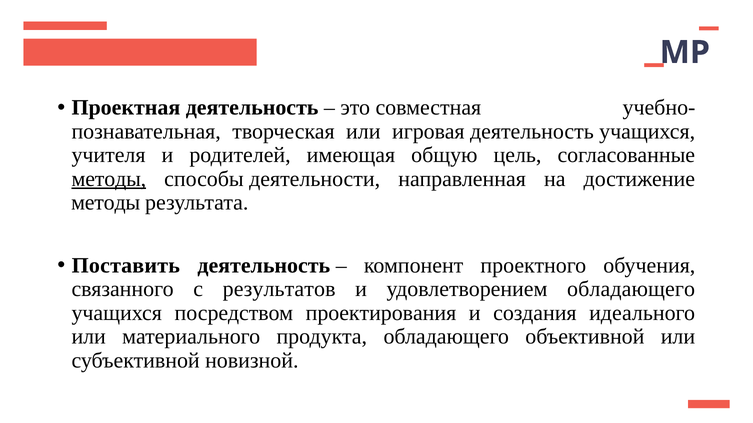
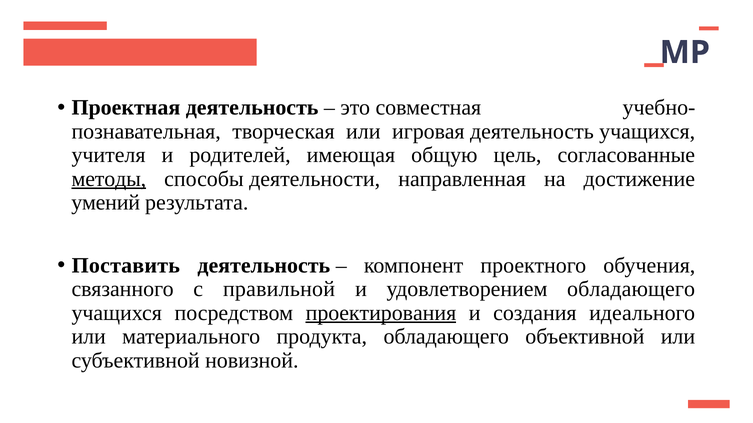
методы at (106, 203): методы -> умений
результатов: результатов -> правильной
проектирования underline: none -> present
